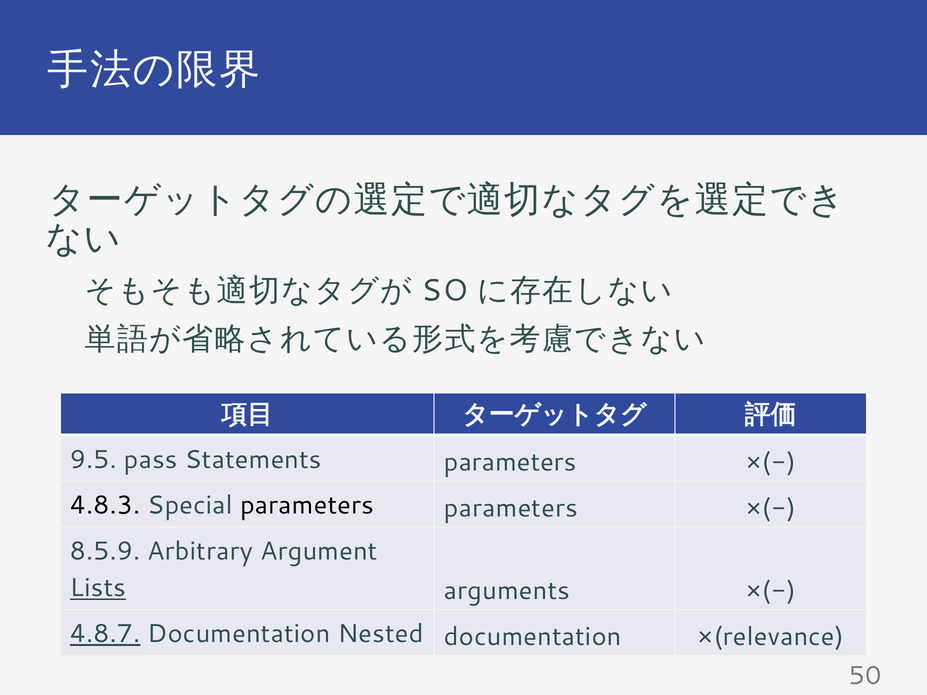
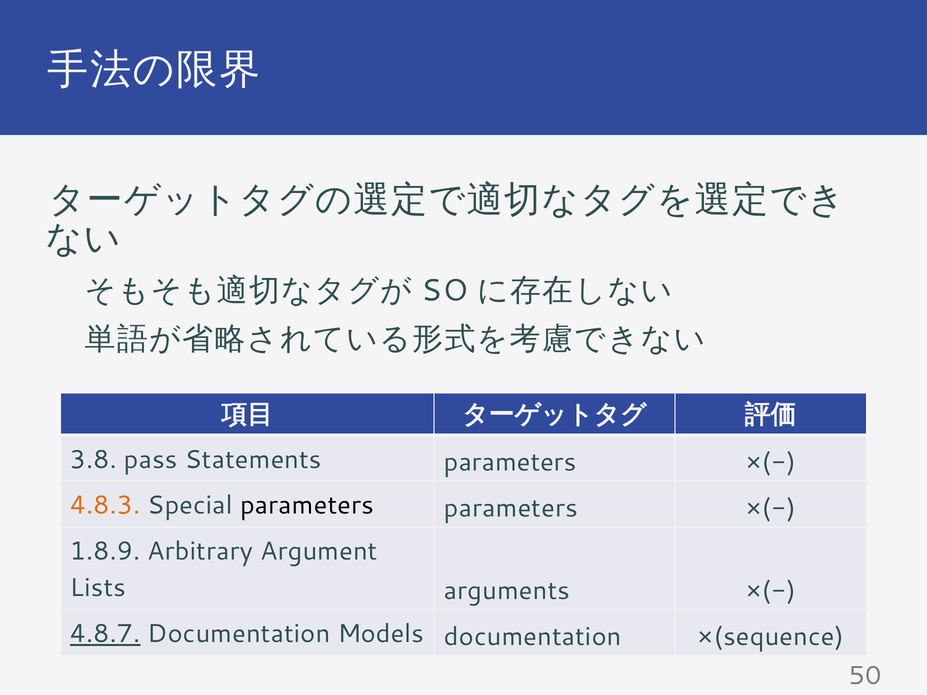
9.5: 9.5 -> 3.8
4.8.3 colour: black -> orange
8.5.9: 8.5.9 -> 1.8.9
Lists underline: present -> none
Nested: Nested -> Models
×(relevance: ×(relevance -> ×(sequence
